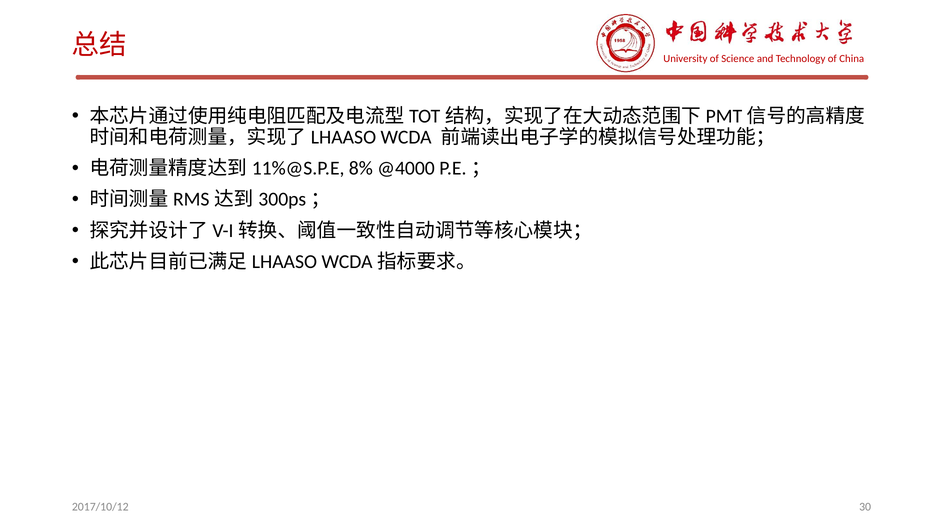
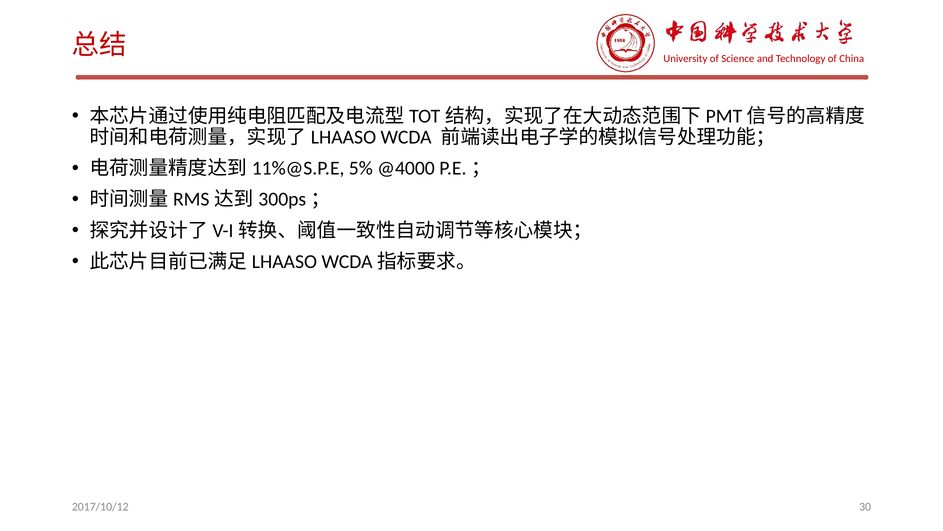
8%: 8% -> 5%
